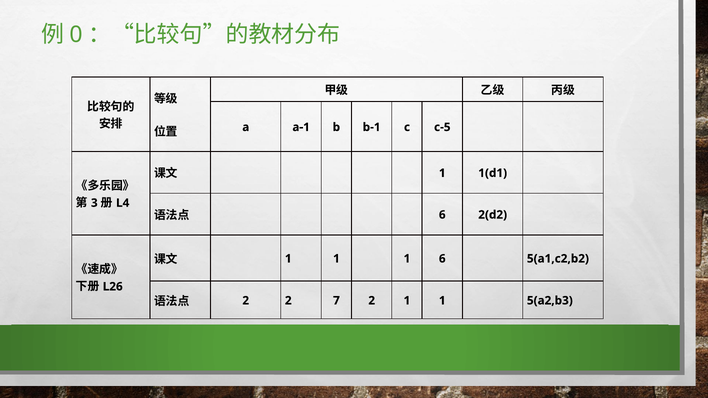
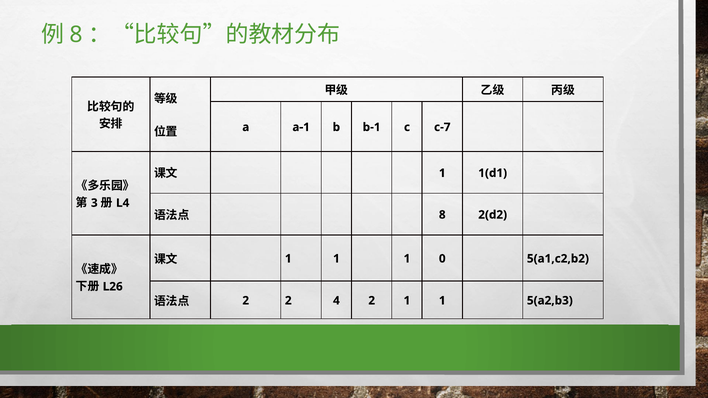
0 at (76, 35): 0 -> 8
c-5: c-5 -> c-7
6 at (442, 215): 6 -> 8
1 6: 6 -> 0
7: 7 -> 4
